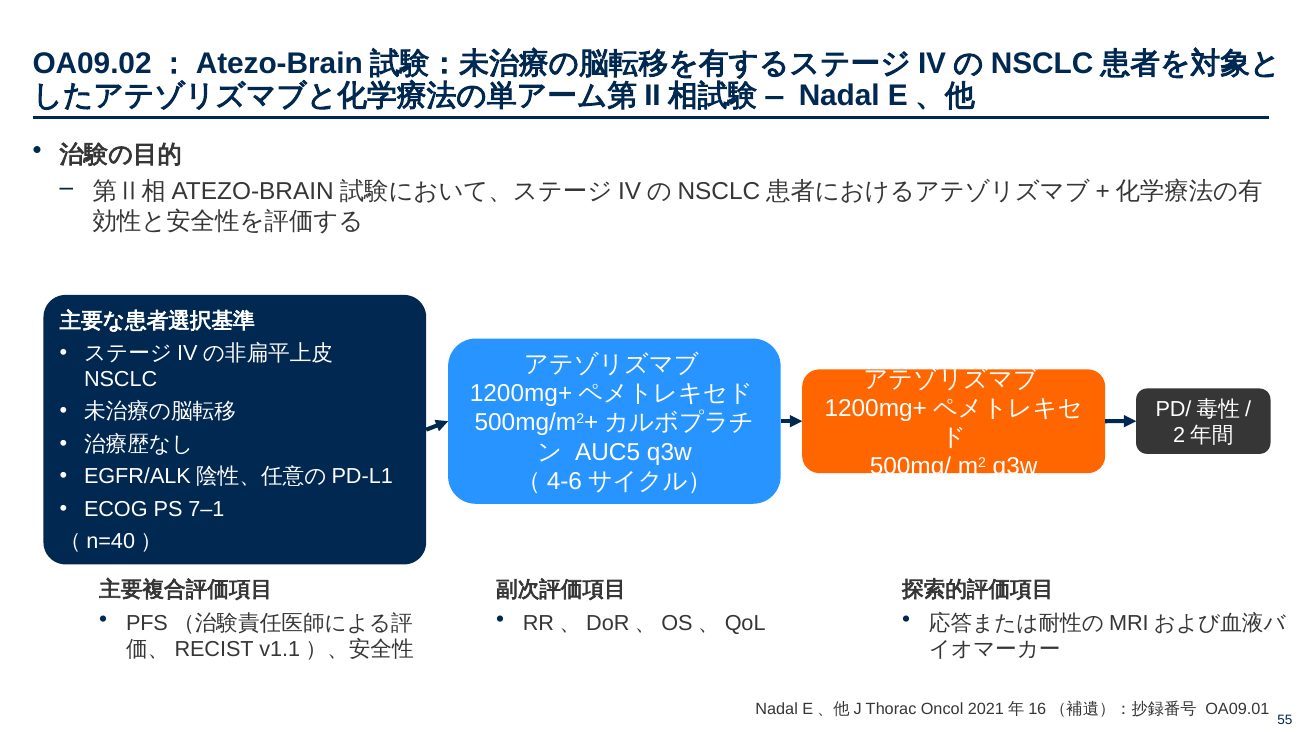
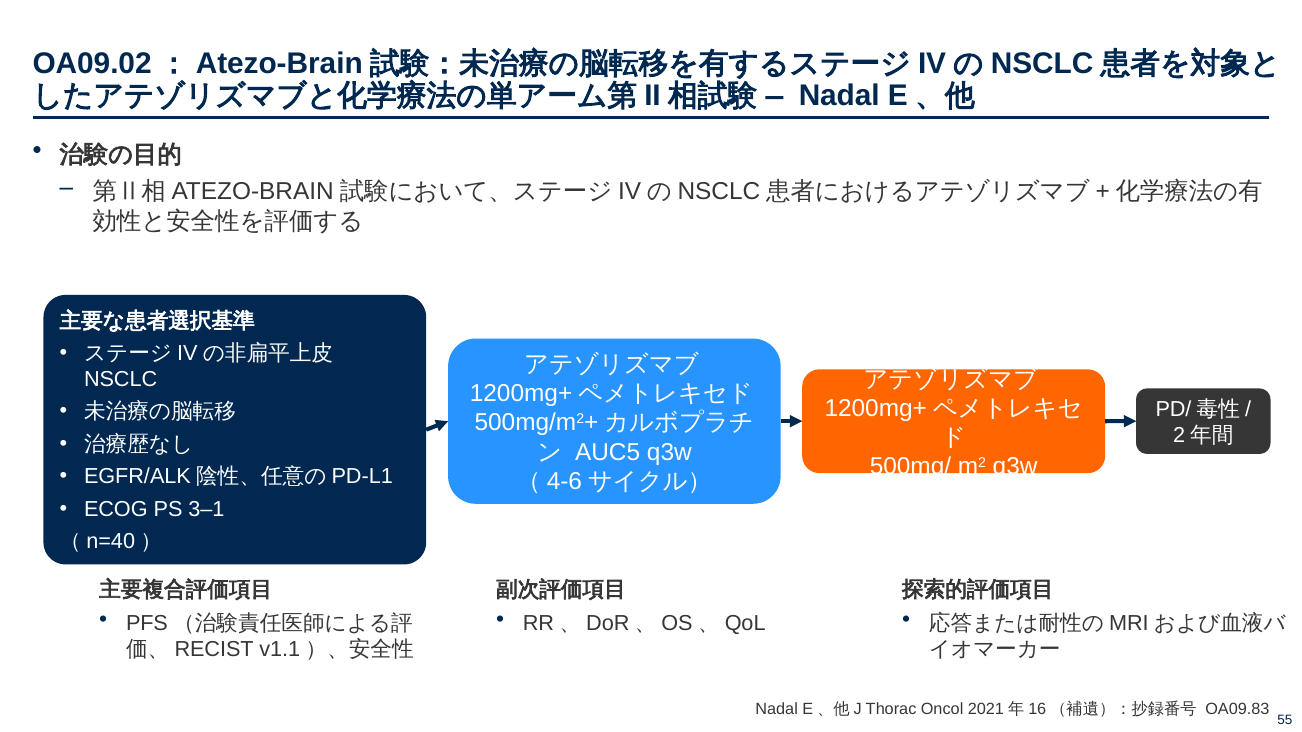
7–1: 7–1 -> 3–1
OA09.01: OA09.01 -> OA09.83
